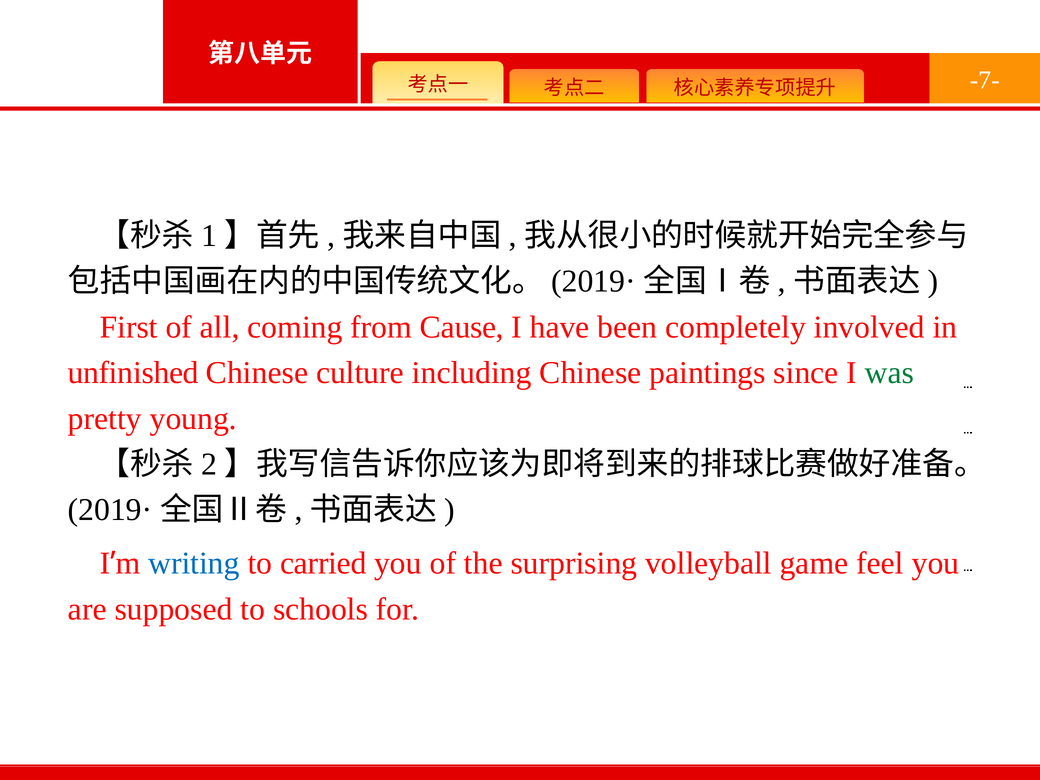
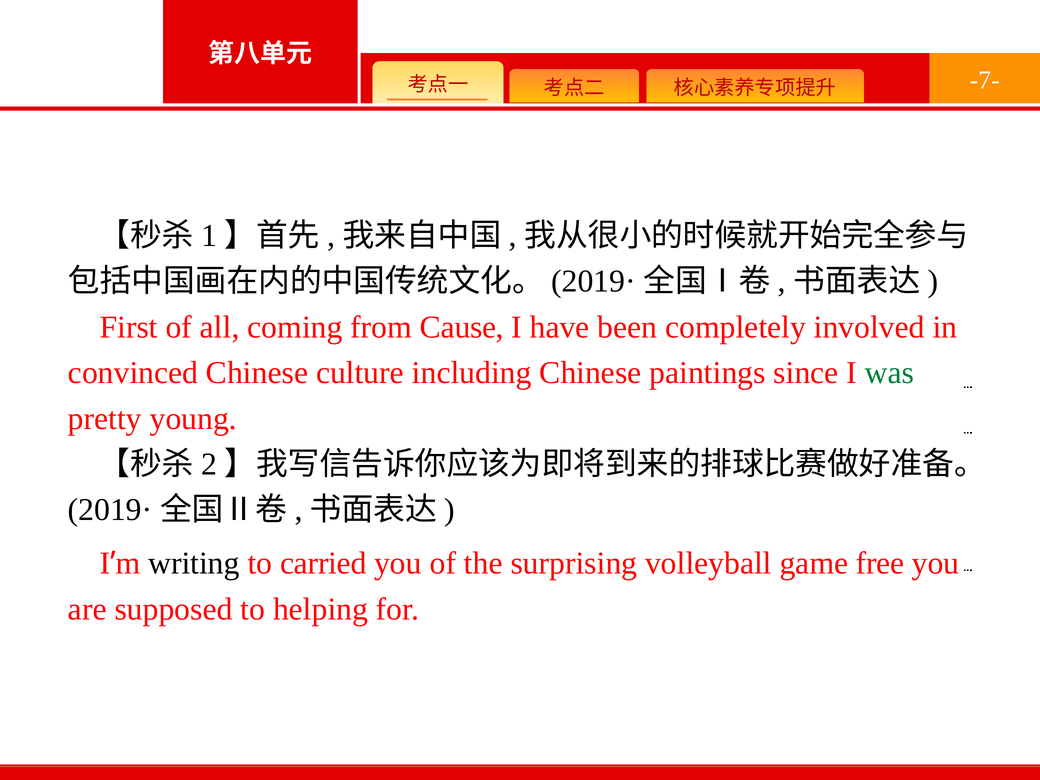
unfinished: unfinished -> convinced
writing colour: blue -> black
feel: feel -> free
schools: schools -> helping
